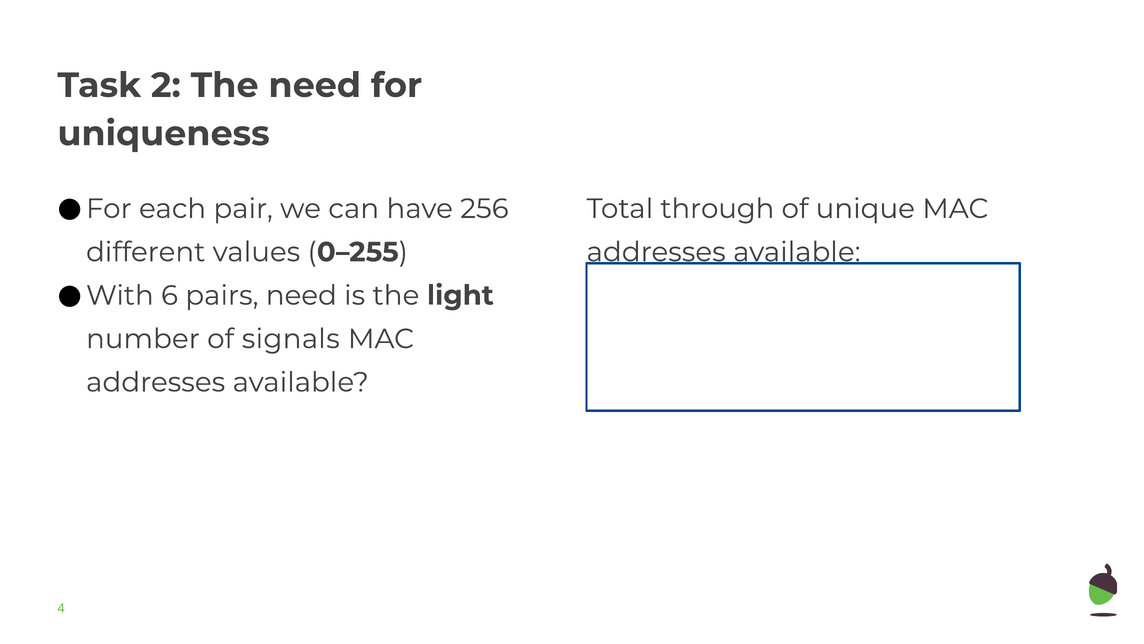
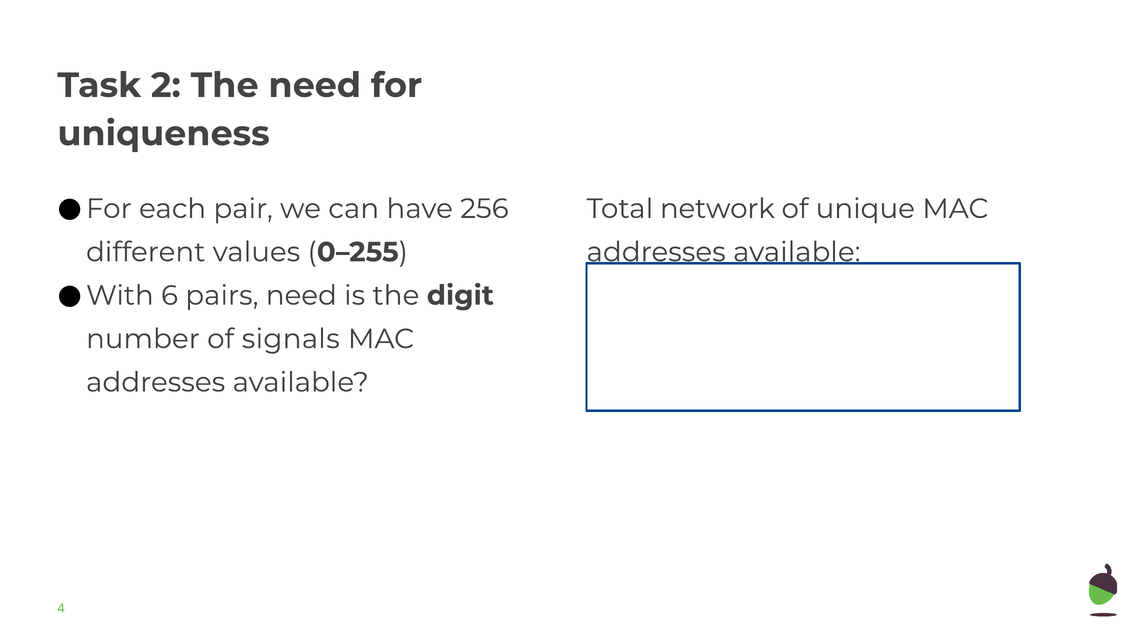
through: through -> network
light: light -> digit
